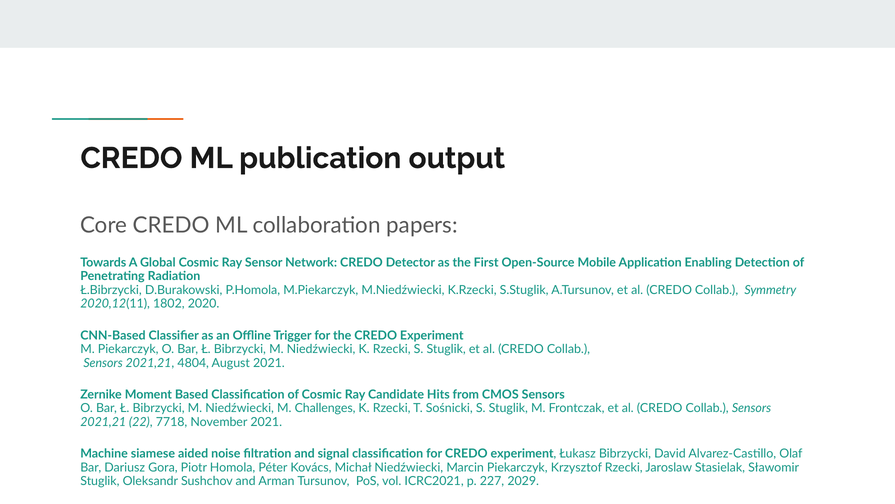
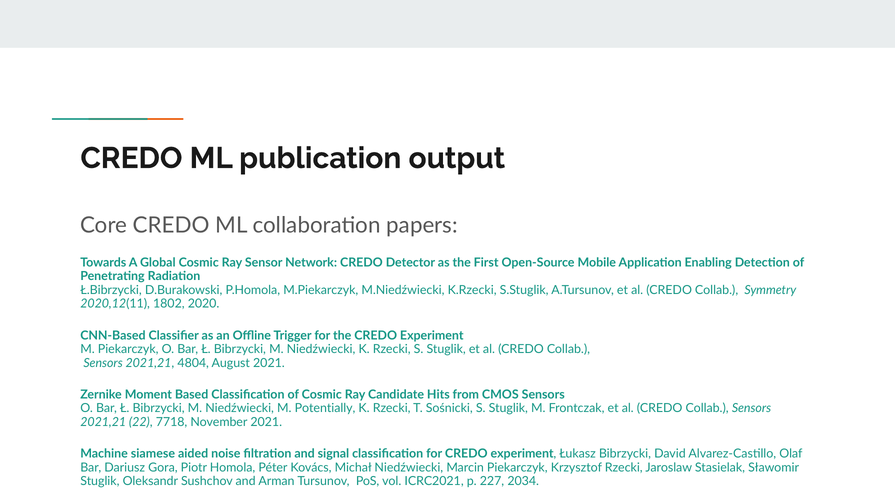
Challenges: Challenges -> Potentially
2029: 2029 -> 2034
